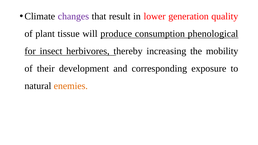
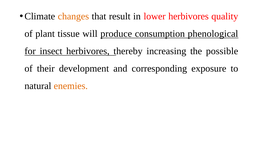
changes colour: purple -> orange
lower generation: generation -> herbivores
mobility: mobility -> possible
